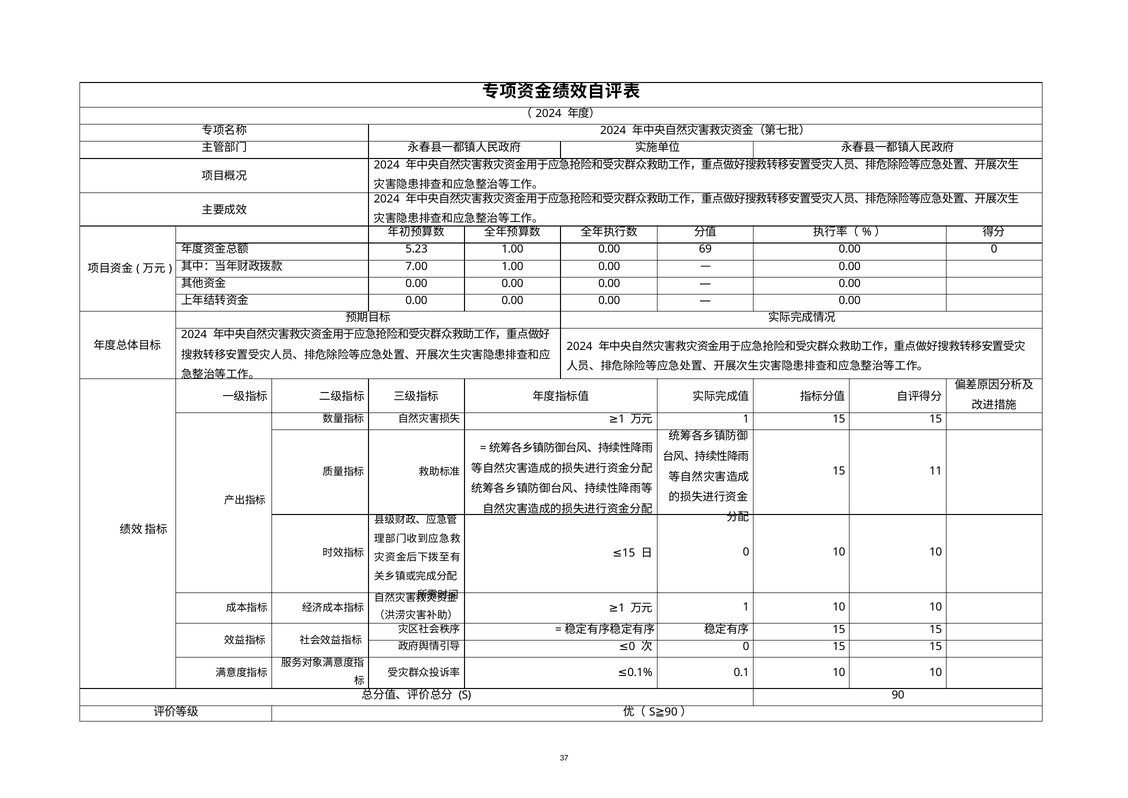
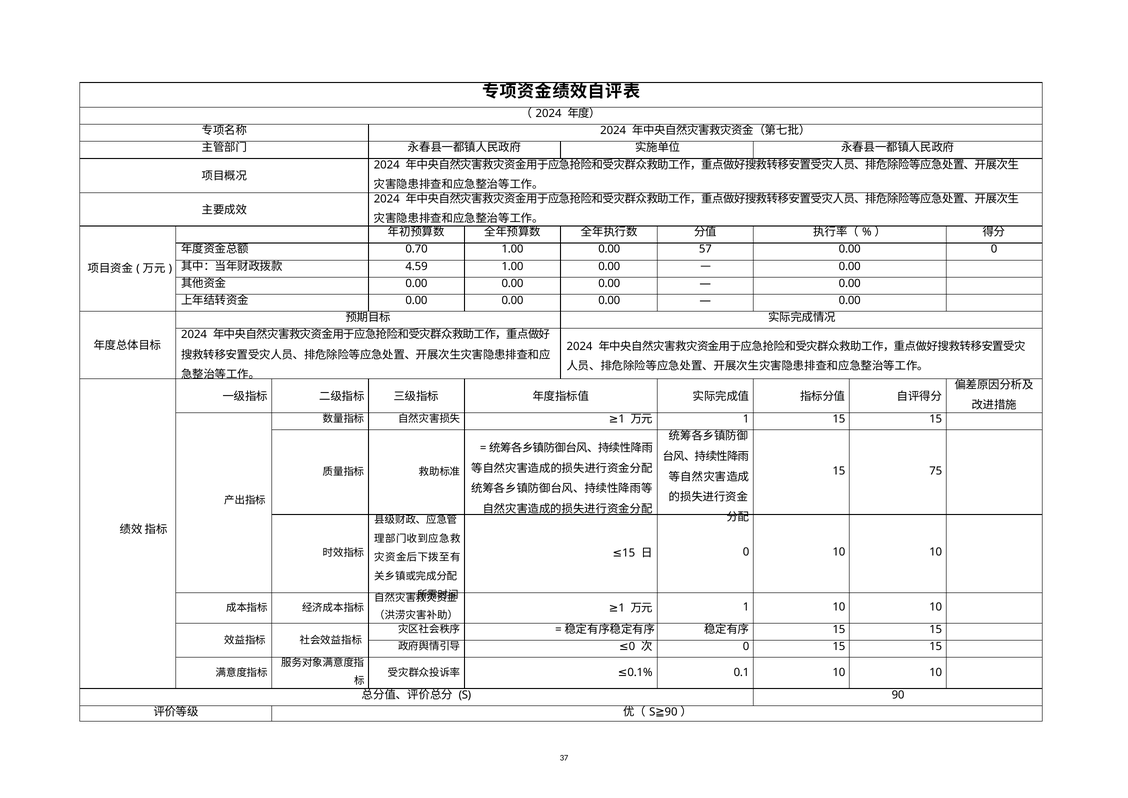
5.23: 5.23 -> 0.70
69: 69 -> 57
7.00: 7.00 -> 4.59
11: 11 -> 75
